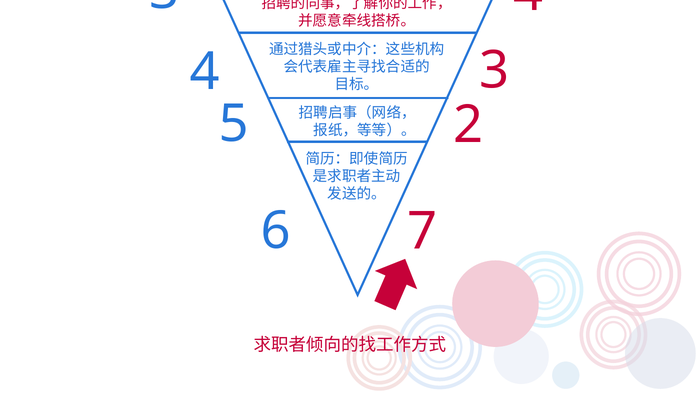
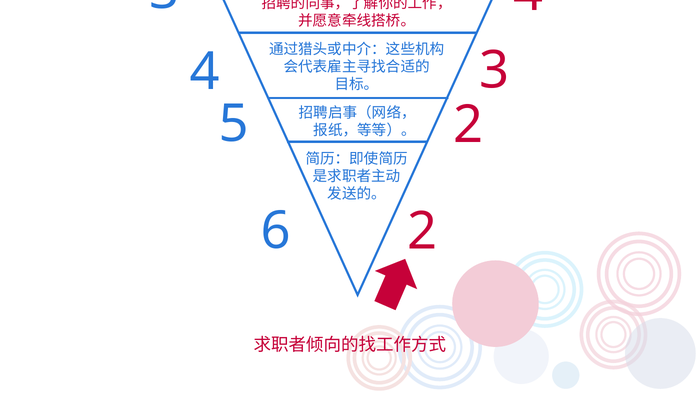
6 7: 7 -> 2
